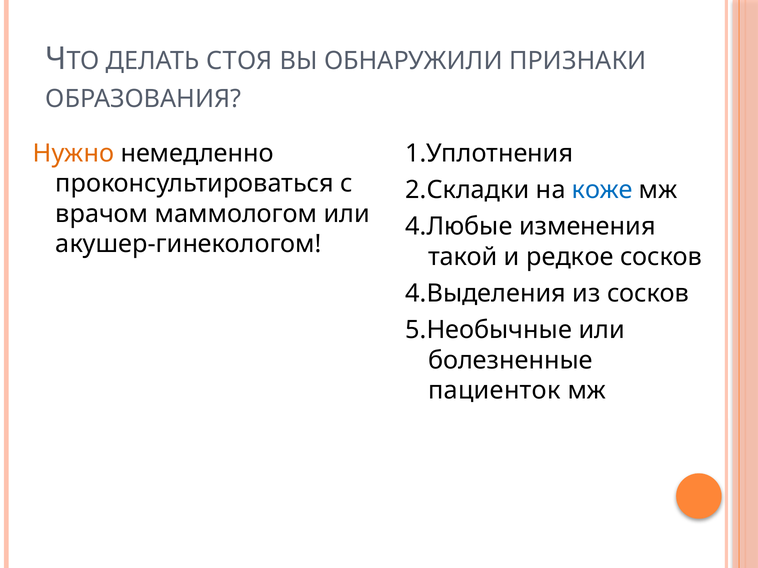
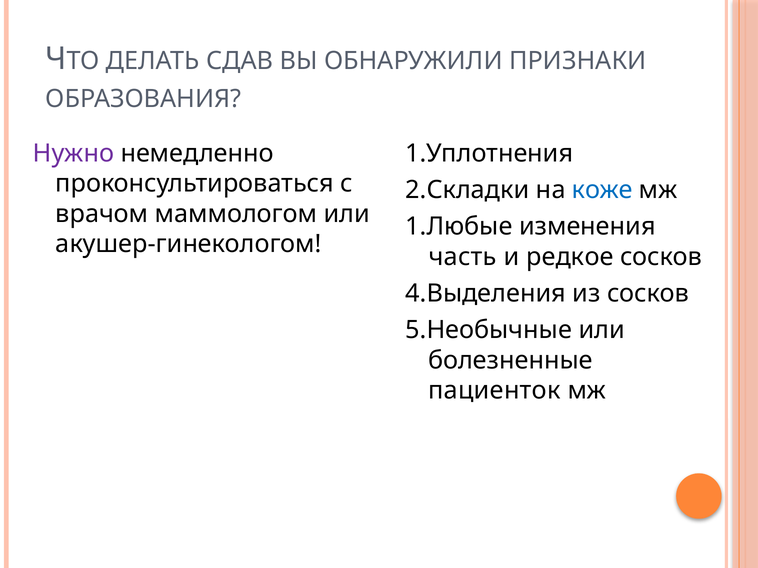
СТОЯ: СТОЯ -> СДАВ
Нужно colour: orange -> purple
4.Любые: 4.Любые -> 1.Любые
такой: такой -> часть
